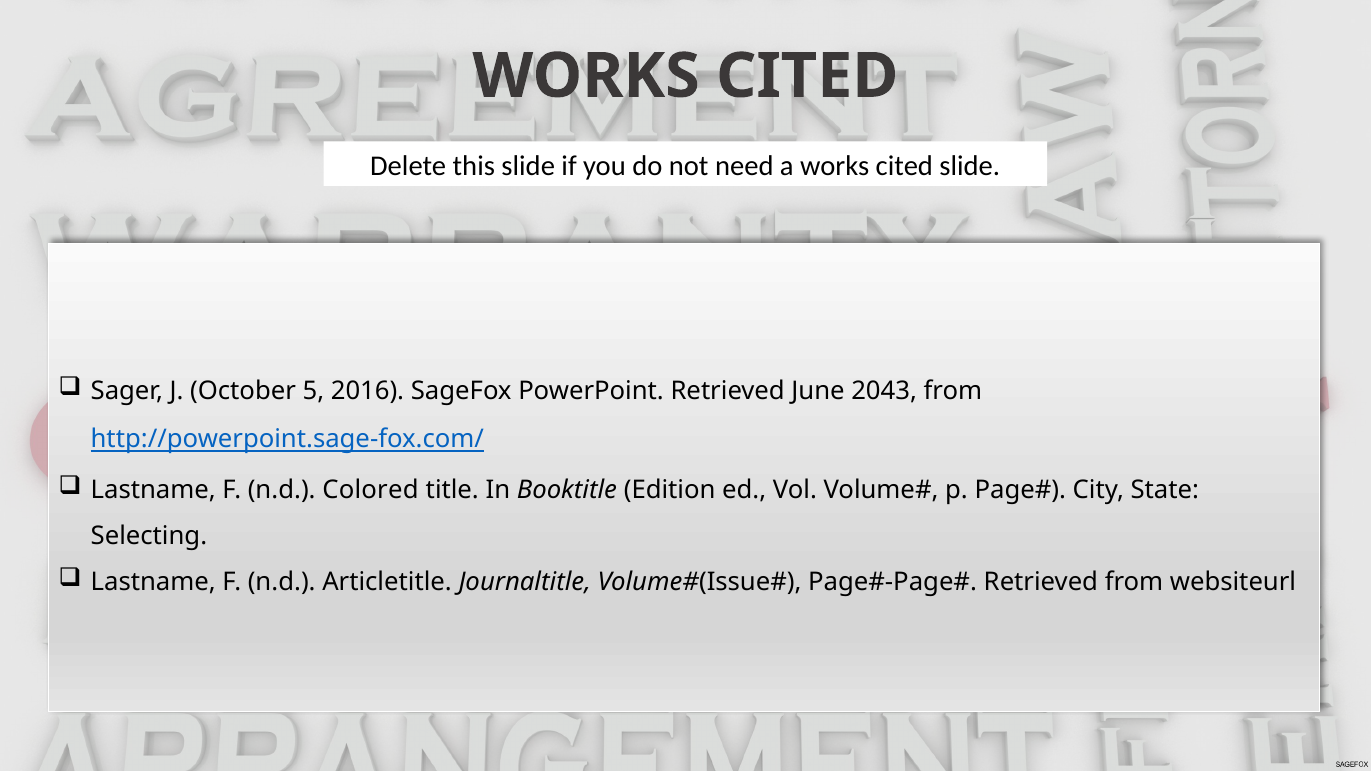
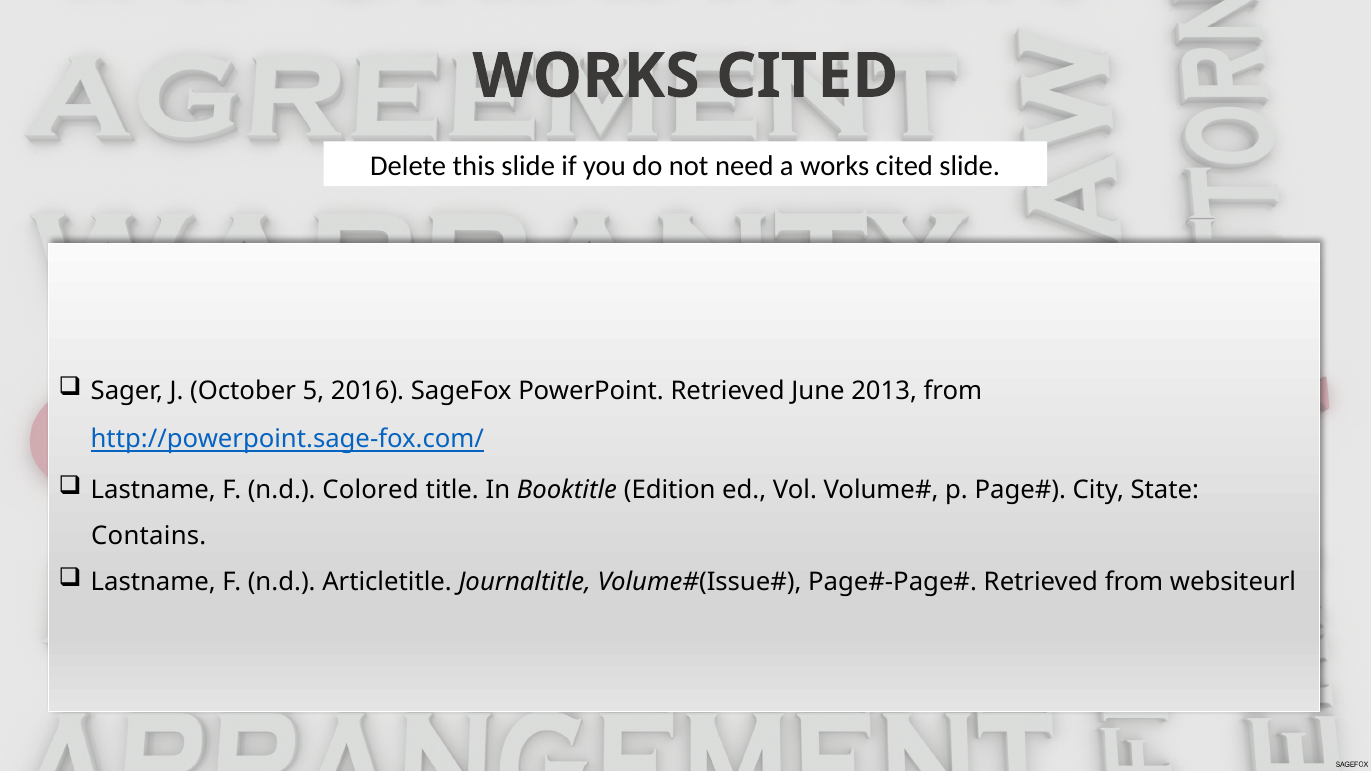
2043: 2043 -> 2013
Selecting: Selecting -> Contains
